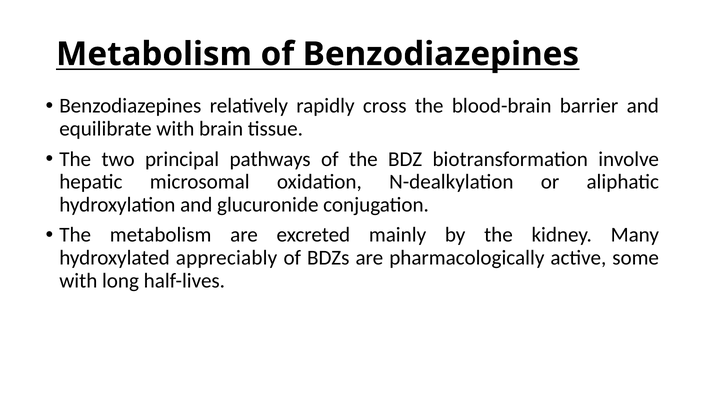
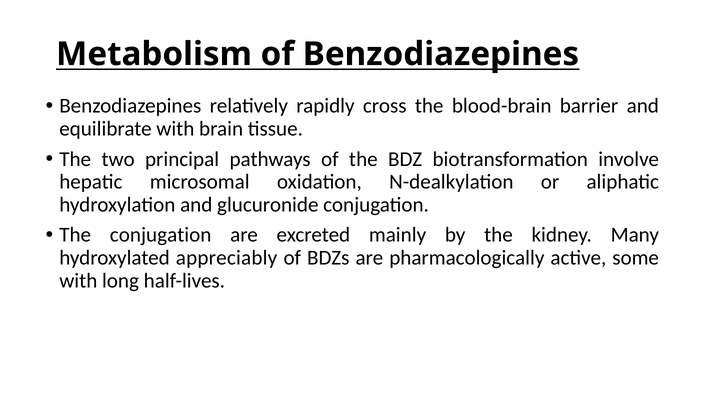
The metabolism: metabolism -> conjugation
